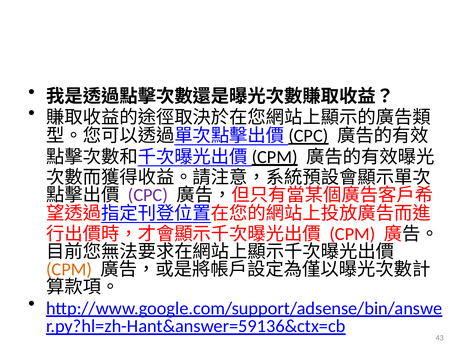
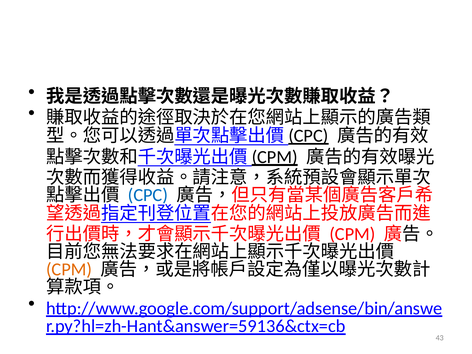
CPC at (148, 195) colour: purple -> blue
